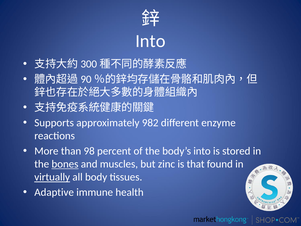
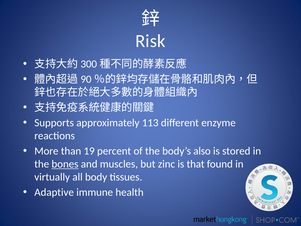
Into at (150, 41): Into -> Risk
982: 982 -> 113
98: 98 -> 19
body’s into: into -> also
virtually underline: present -> none
